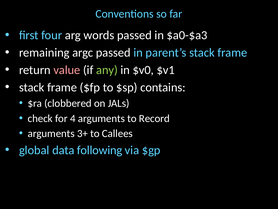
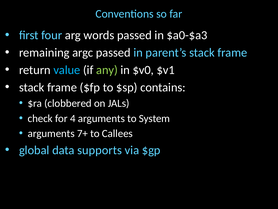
value colour: pink -> light blue
Record: Record -> System
3+: 3+ -> 7+
following: following -> supports
